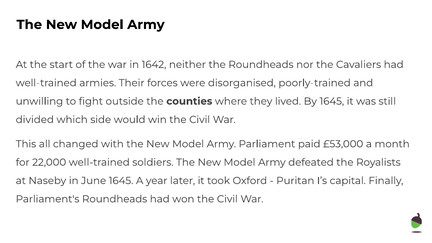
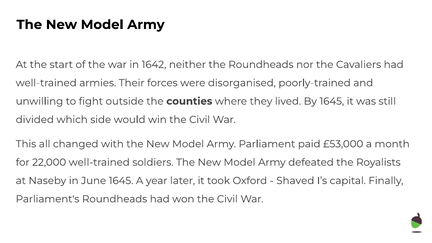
Puritan: Puritan -> Shaved
